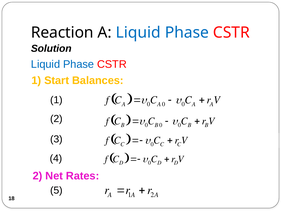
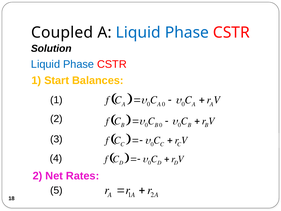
Reaction: Reaction -> Coupled
